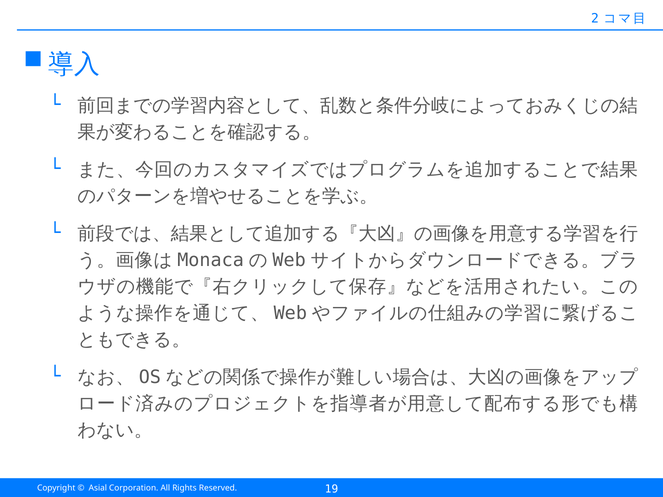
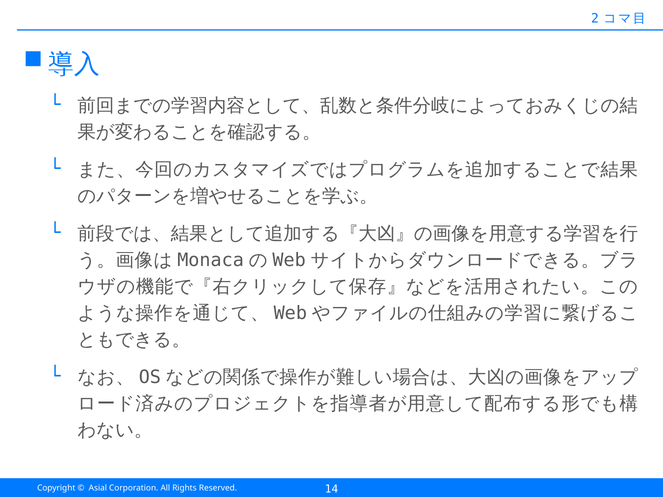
19: 19 -> 14
